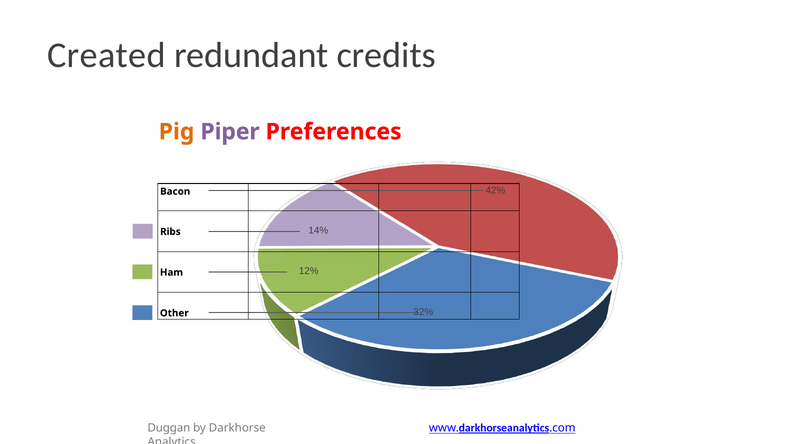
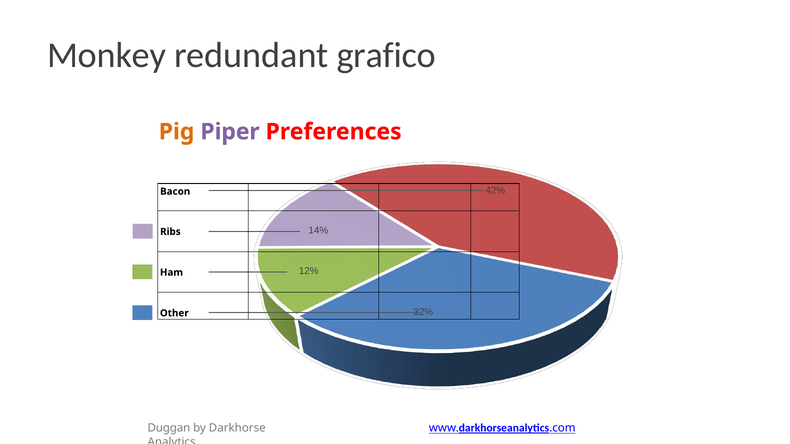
Created: Created -> Monkey
credits: credits -> grafico
